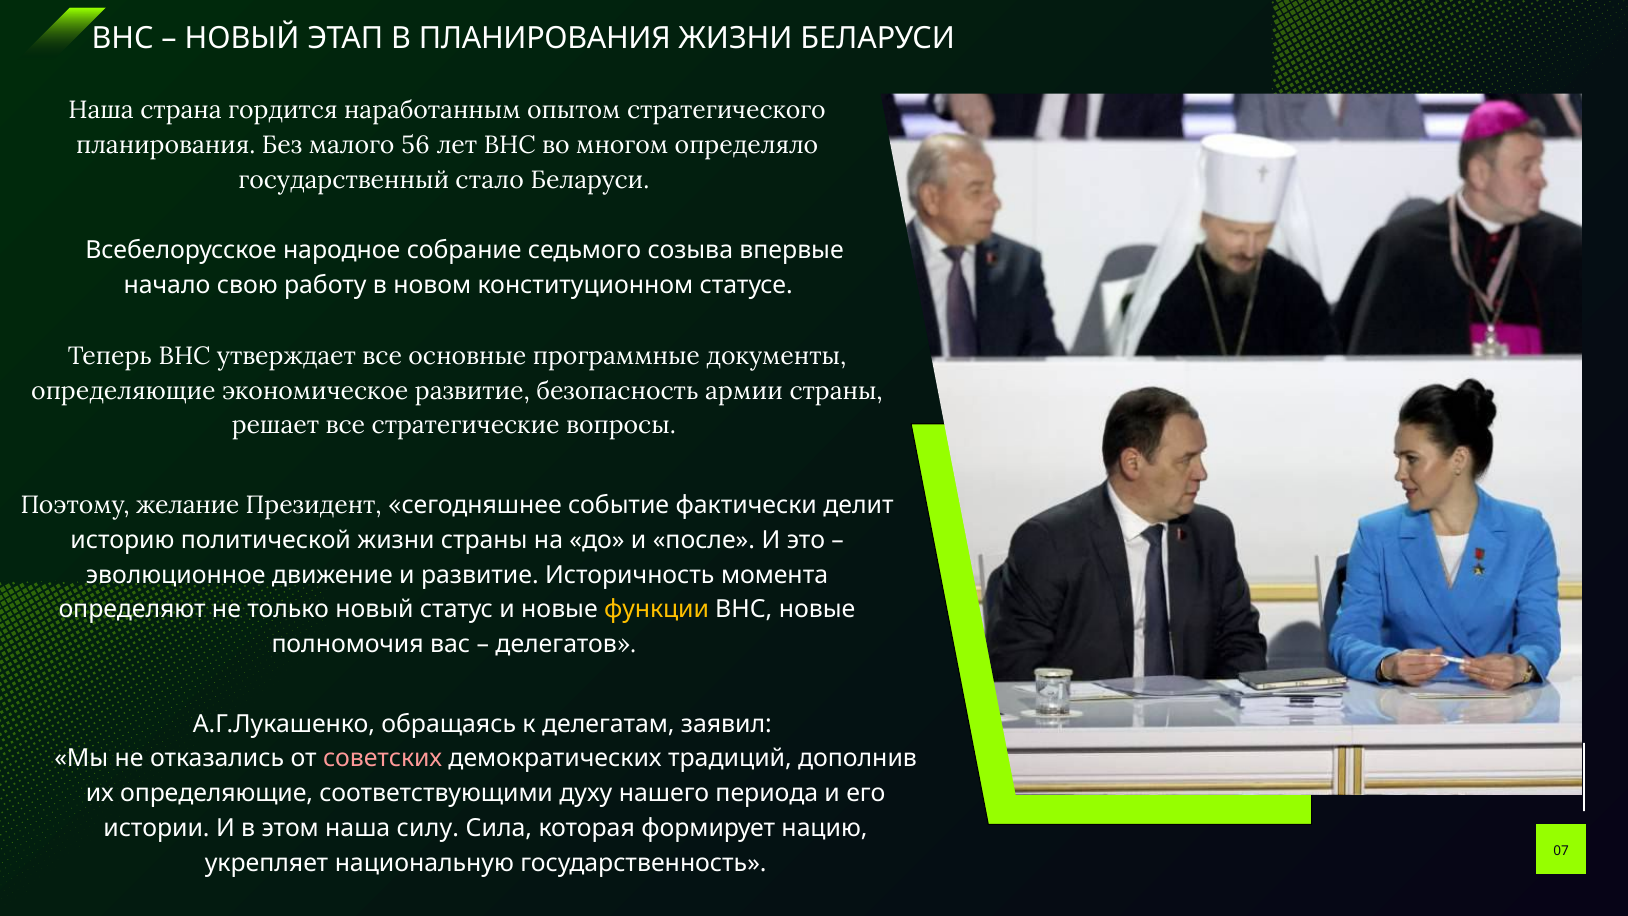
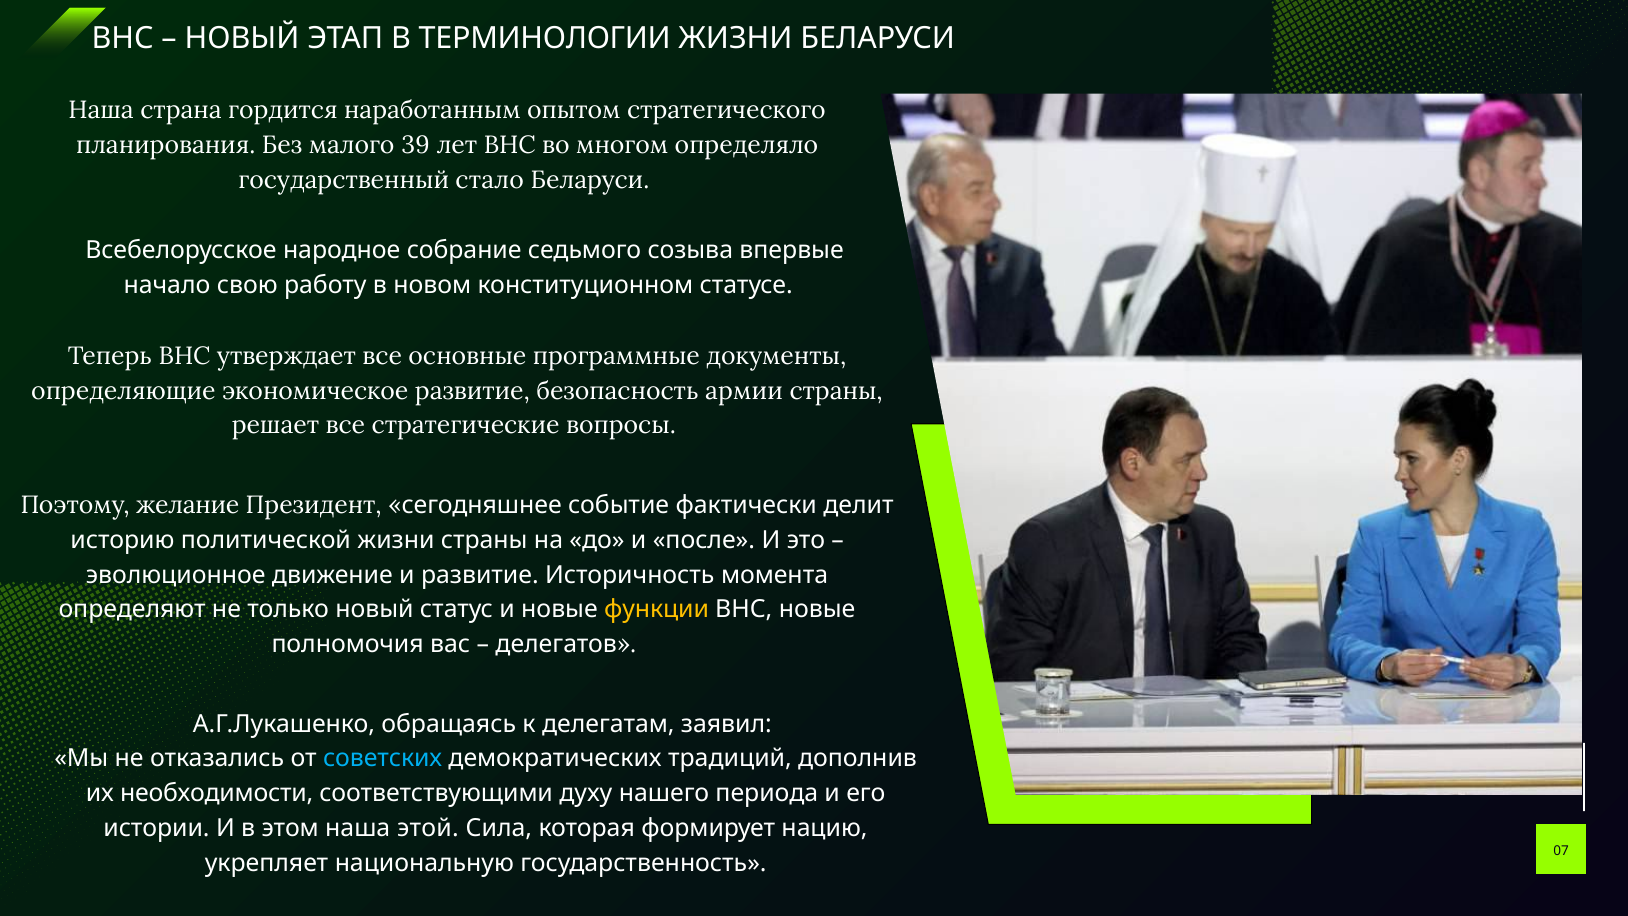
В ПЛАНИРОВАНИЯ: ПЛАНИРОВАНИЯ -> ТЕРМИНОЛОГИИ
56: 56 -> 39
советских colour: pink -> light blue
их определяющие: определяющие -> необходимости
силу: силу -> этой
